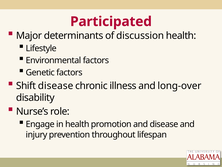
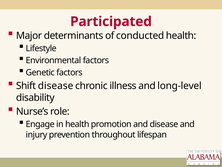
discussion: discussion -> conducted
long-over: long-over -> long-level
